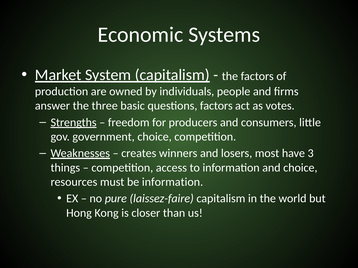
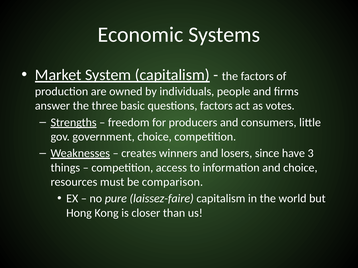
most: most -> since
be information: information -> comparison
